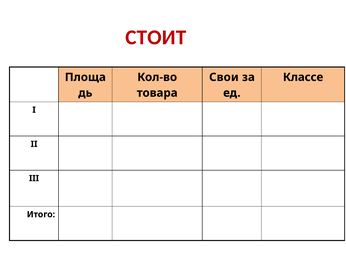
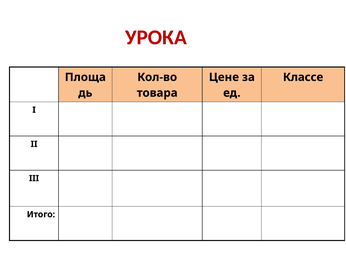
СТОИТ: СТОИТ -> УРОКА
Свои: Свои -> Цене
